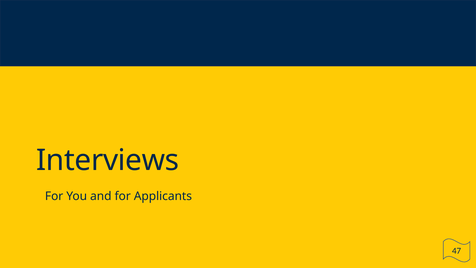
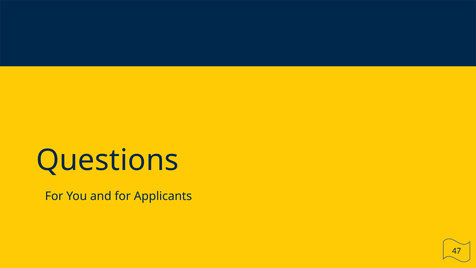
Interviews: Interviews -> Questions
